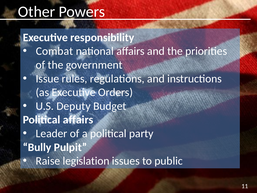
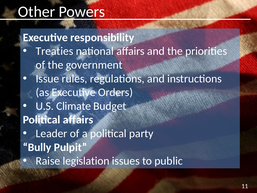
Combat: Combat -> Treaties
Deputy: Deputy -> Climate
